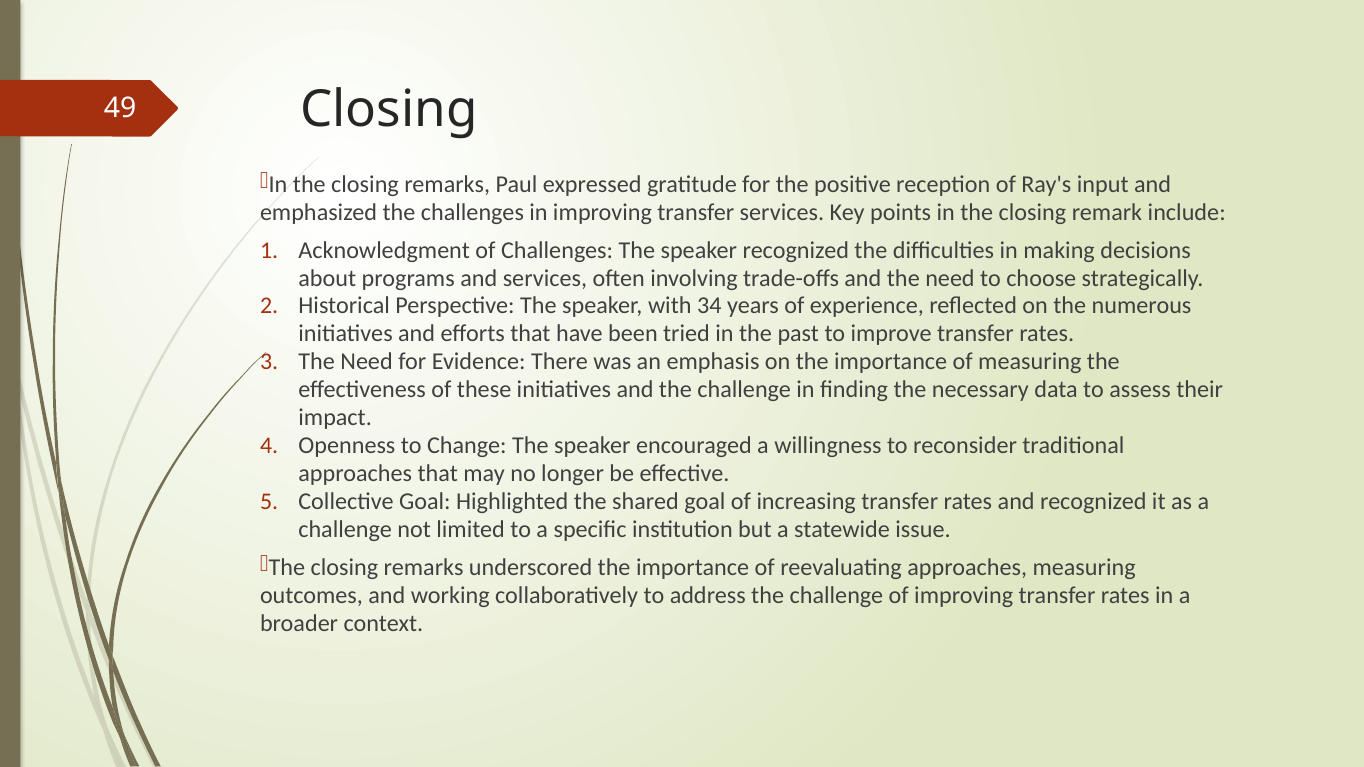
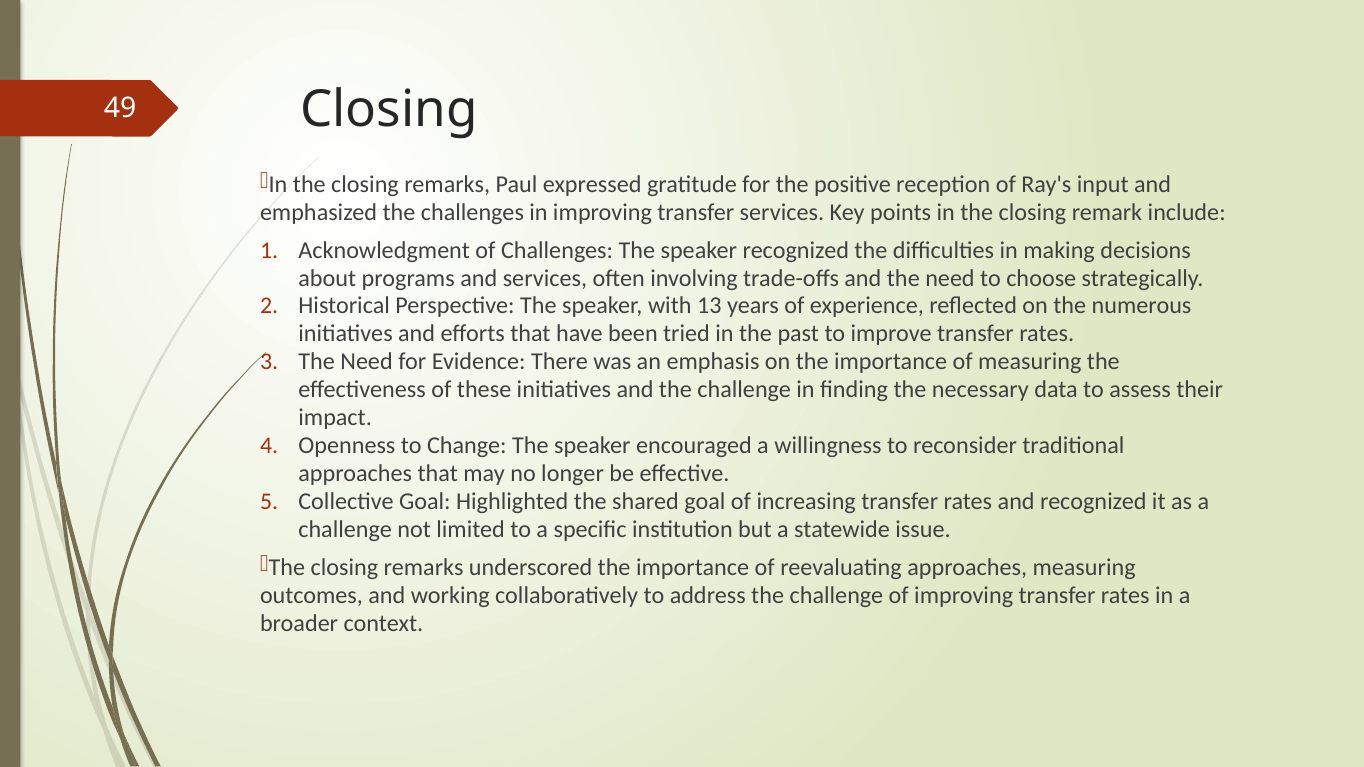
34: 34 -> 13
